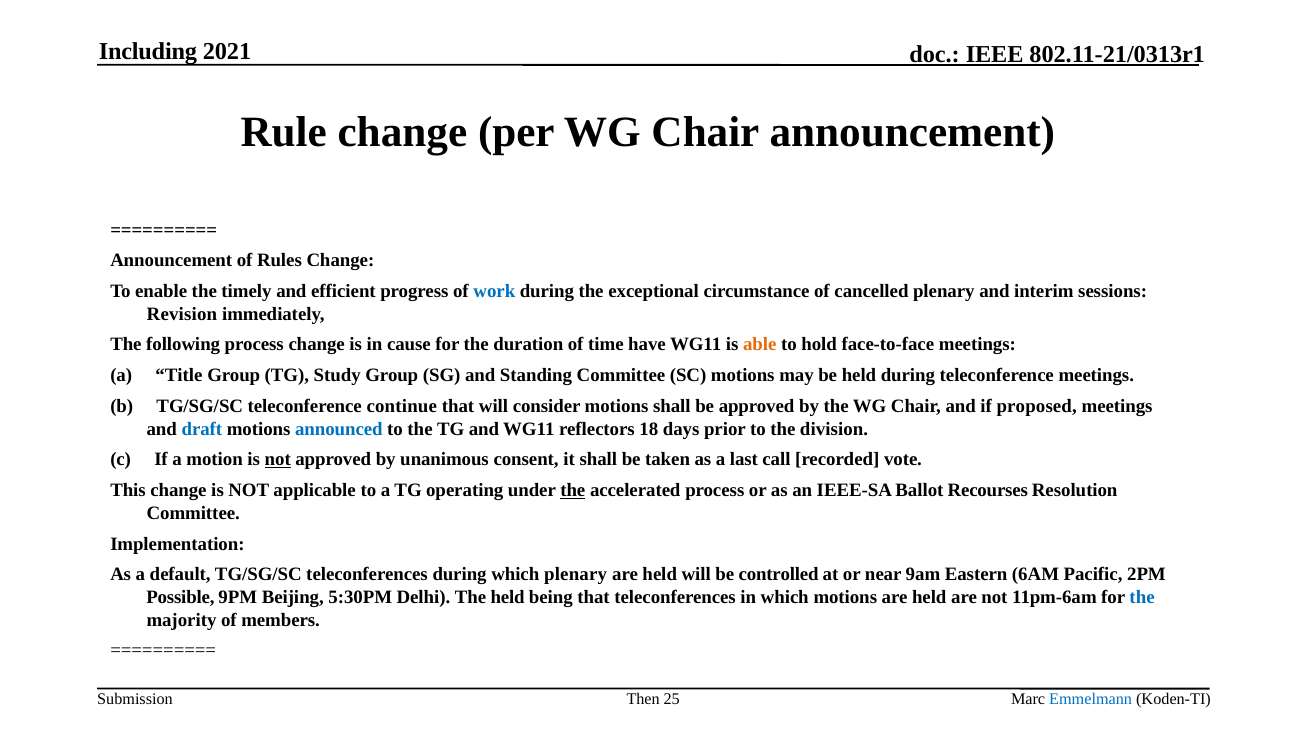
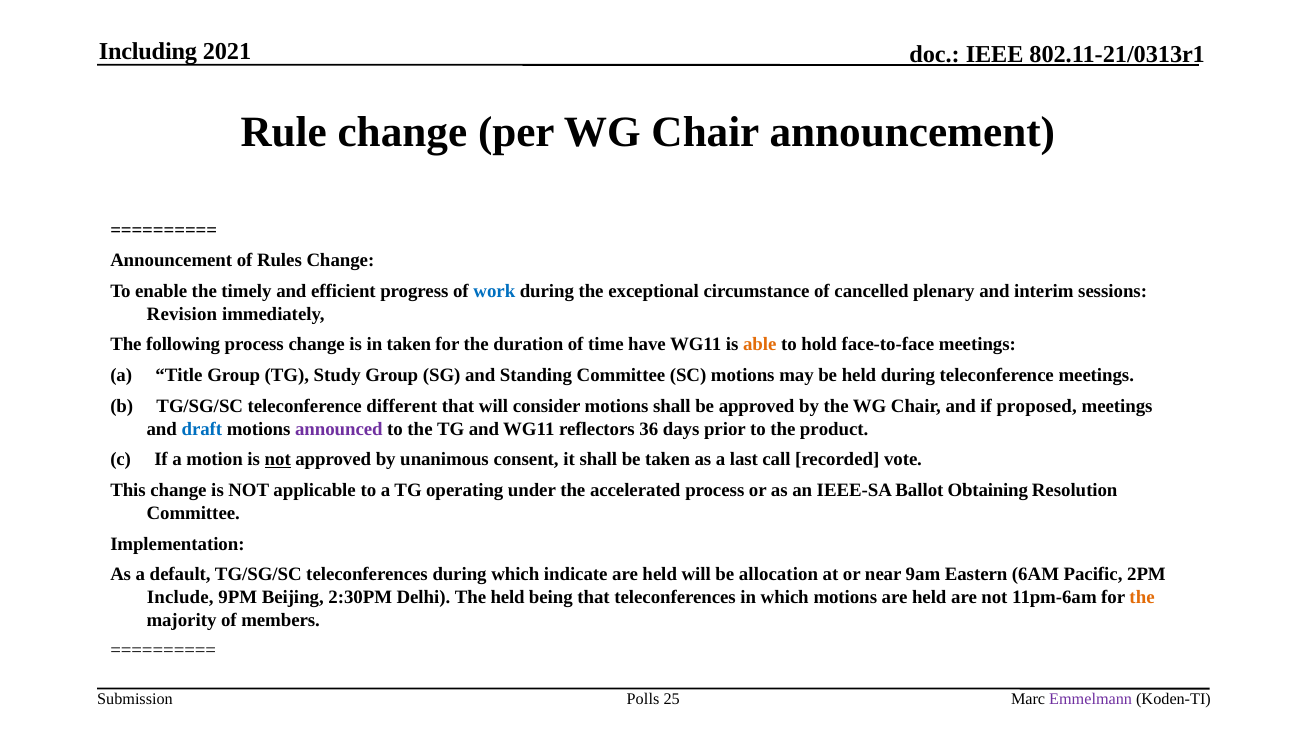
in cause: cause -> taken
continue: continue -> different
announced colour: blue -> purple
18: 18 -> 36
division: division -> product
the at (573, 490) underline: present -> none
Recourses: Recourses -> Obtaining
which plenary: plenary -> indicate
controlled: controlled -> allocation
Possible: Possible -> Include
5:30PM: 5:30PM -> 2:30PM
the at (1142, 597) colour: blue -> orange
Then: Then -> Polls
Emmelmann colour: blue -> purple
